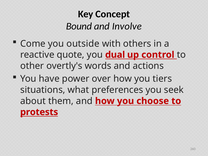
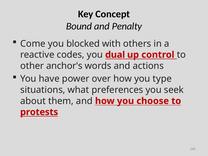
Involve: Involve -> Penalty
outside: outside -> blocked
quote: quote -> codes
overtly's: overtly's -> anchor's
tiers: tiers -> type
